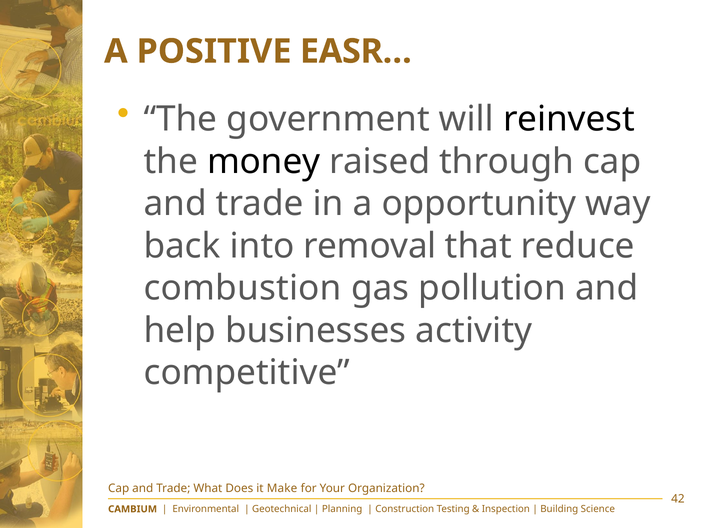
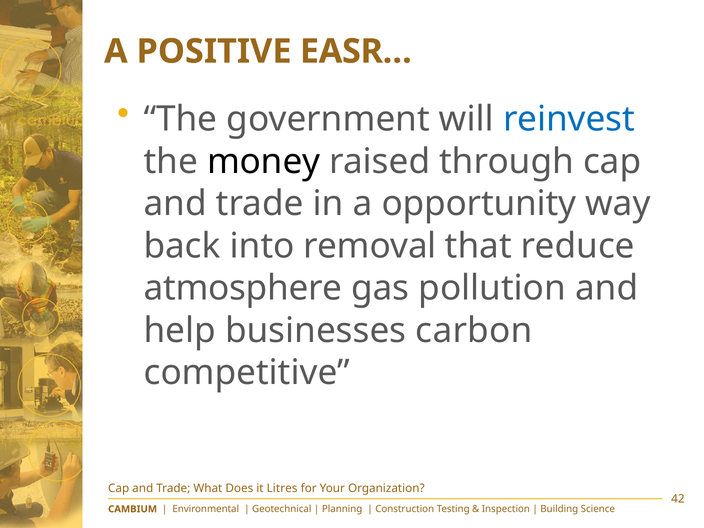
reinvest colour: black -> blue
combustion: combustion -> atmosphere
activity: activity -> carbon
Make: Make -> Litres
